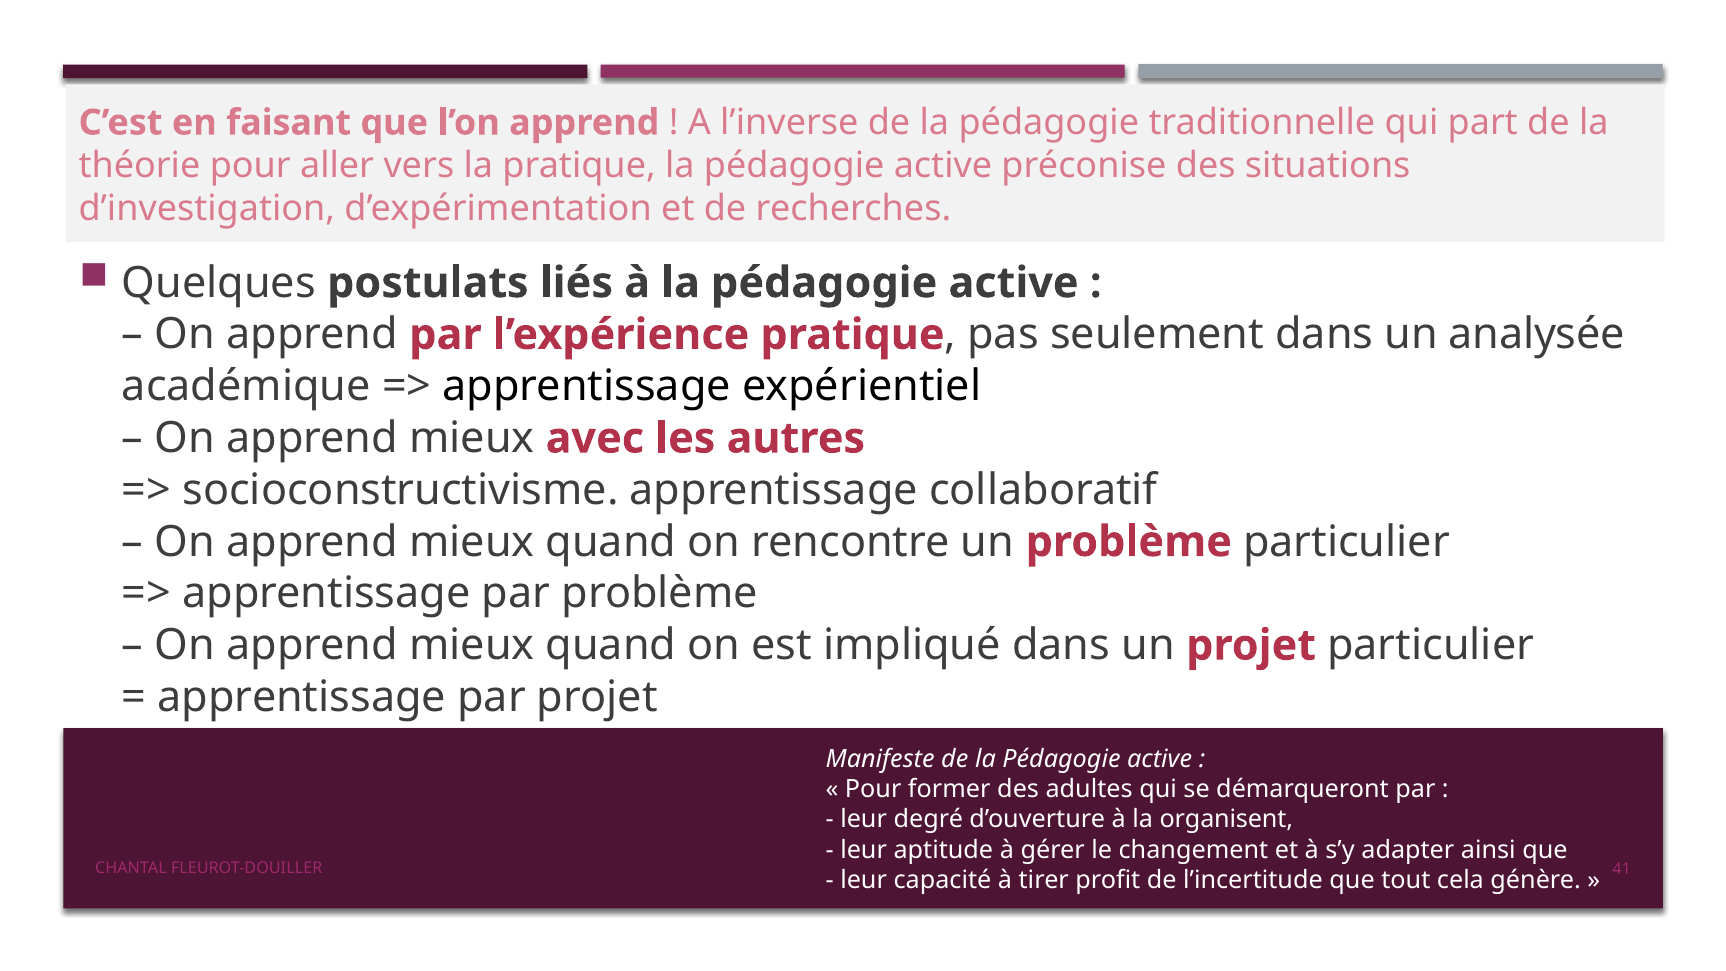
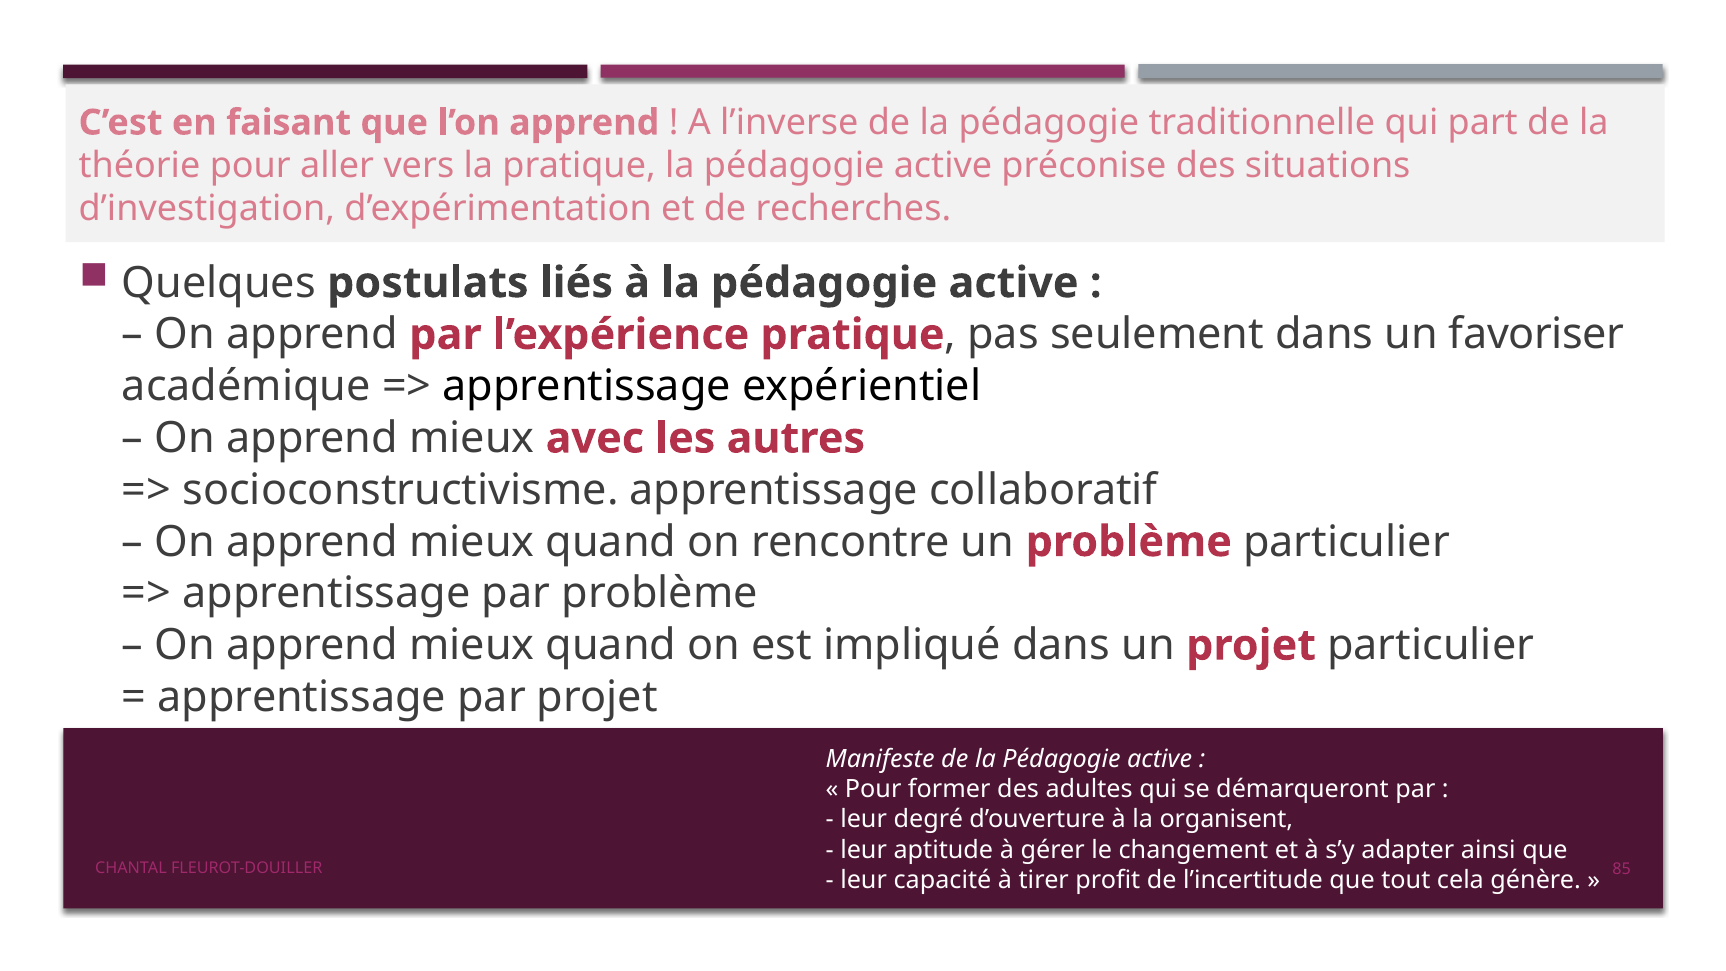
analysée: analysée -> favoriser
41: 41 -> 85
